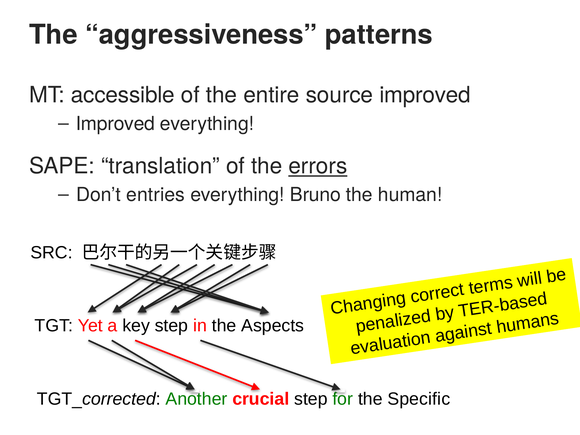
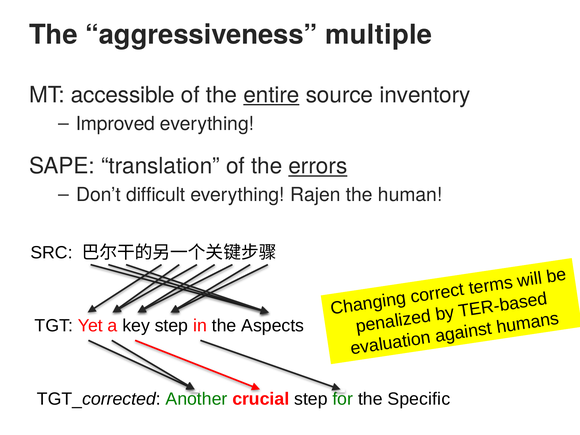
patterns: patterns -> multiple
entire underline: none -> present
source improved: improved -> inventory
entries: entries -> difficult
Bruno: Bruno -> Rajen
